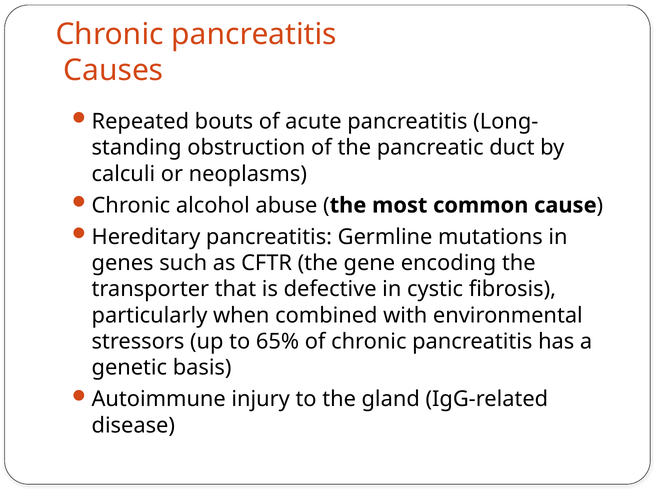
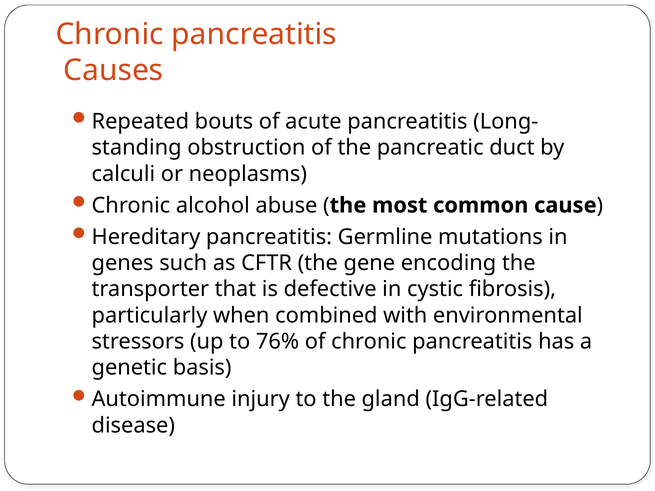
65%: 65% -> 76%
